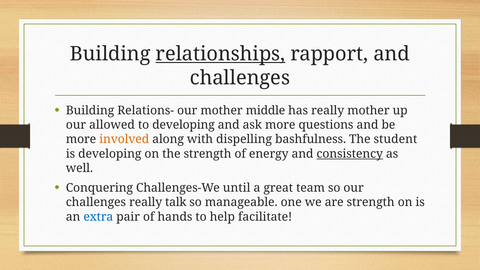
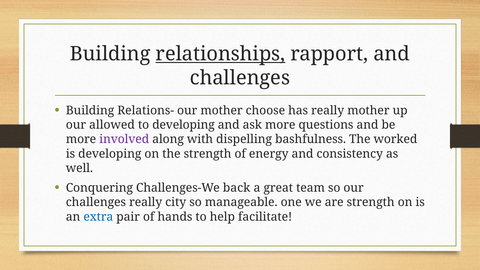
middle: middle -> choose
involved colour: orange -> purple
student: student -> worked
consistency underline: present -> none
until: until -> back
talk: talk -> city
